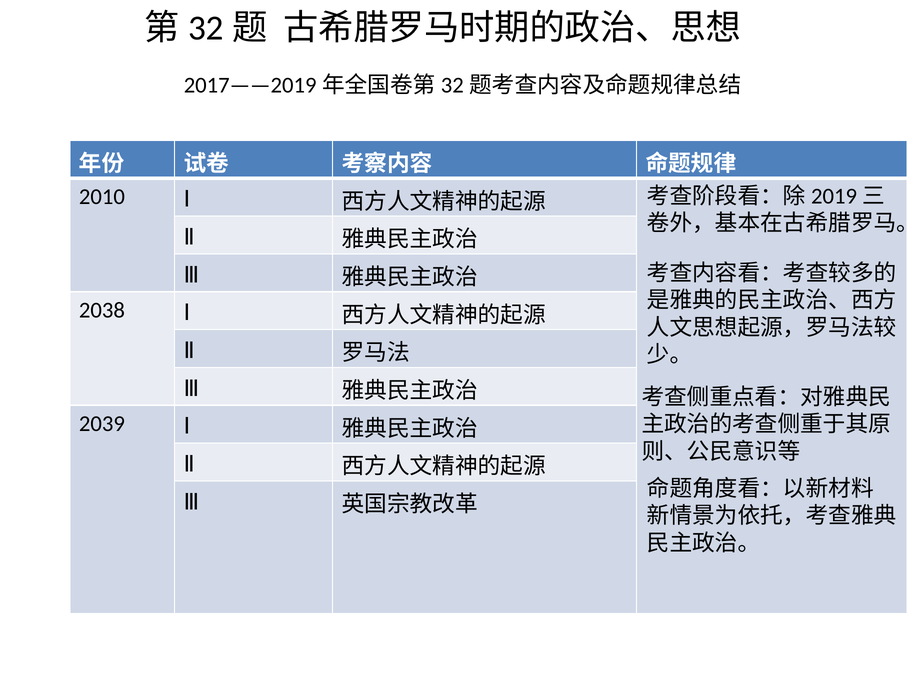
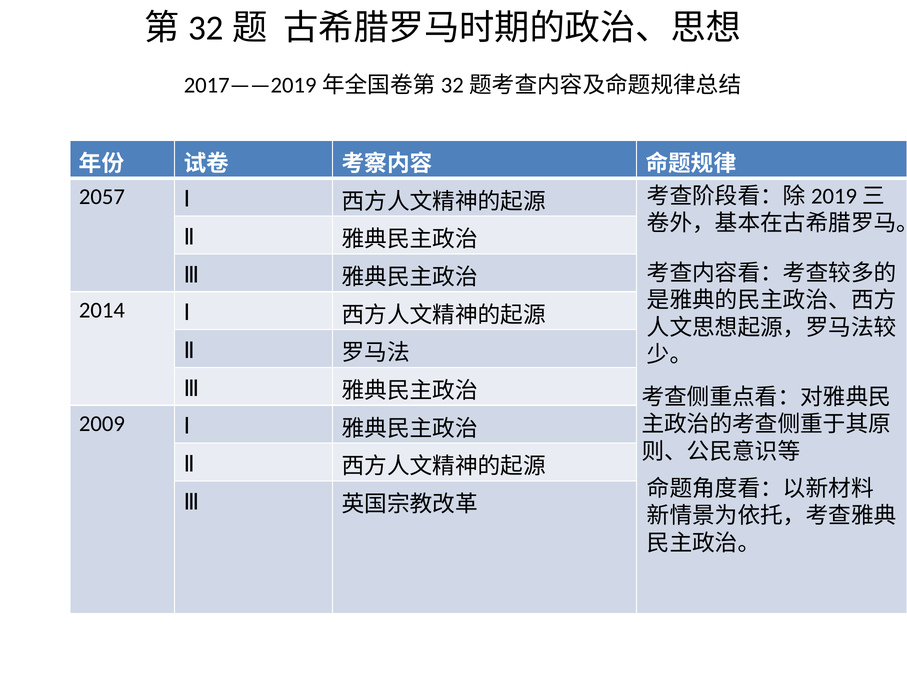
2010: 2010 -> 2057
2038: 2038 -> 2014
2039: 2039 -> 2009
